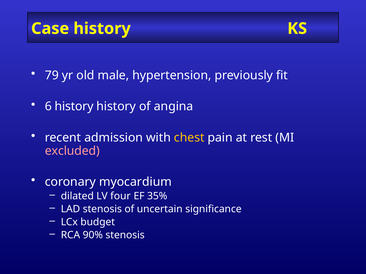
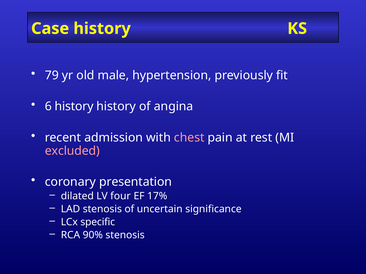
chest colour: yellow -> pink
myocardium: myocardium -> presentation
35%: 35% -> 17%
budget: budget -> specific
